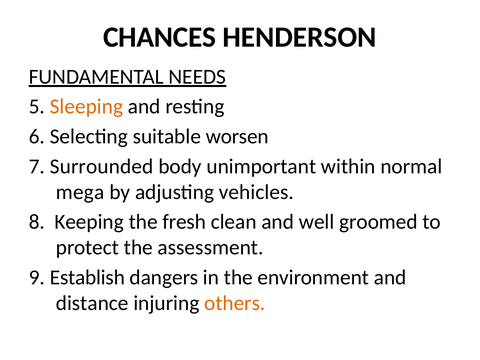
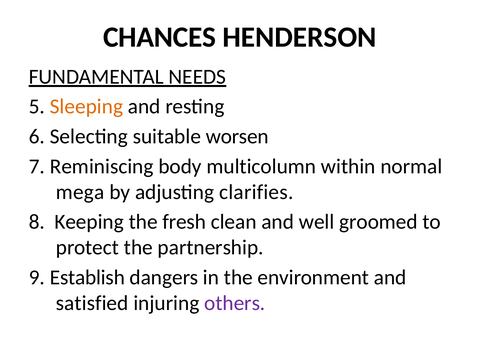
Surrounded: Surrounded -> Reminiscing
unimportant: unimportant -> multicolumn
vehicles: vehicles -> clarifies
assessment: assessment -> partnership
distance: distance -> satisfied
others colour: orange -> purple
